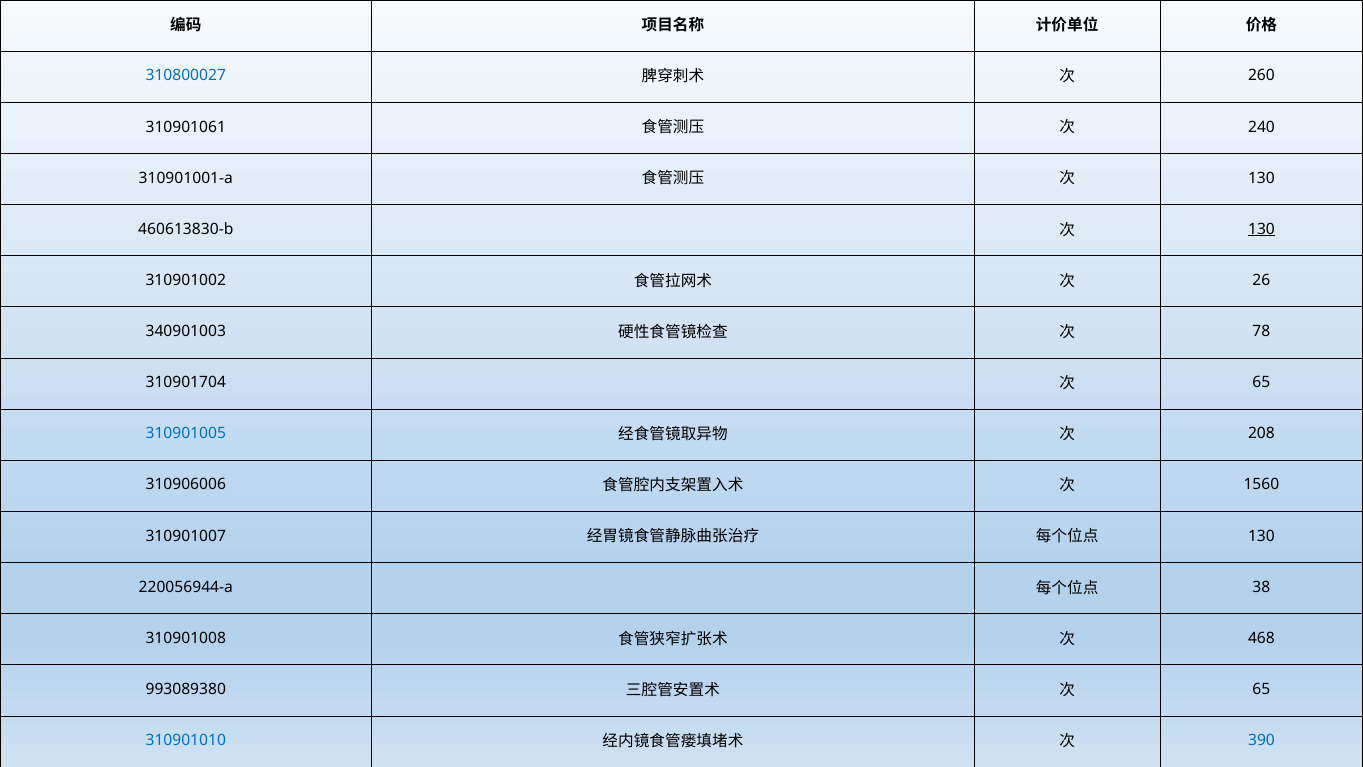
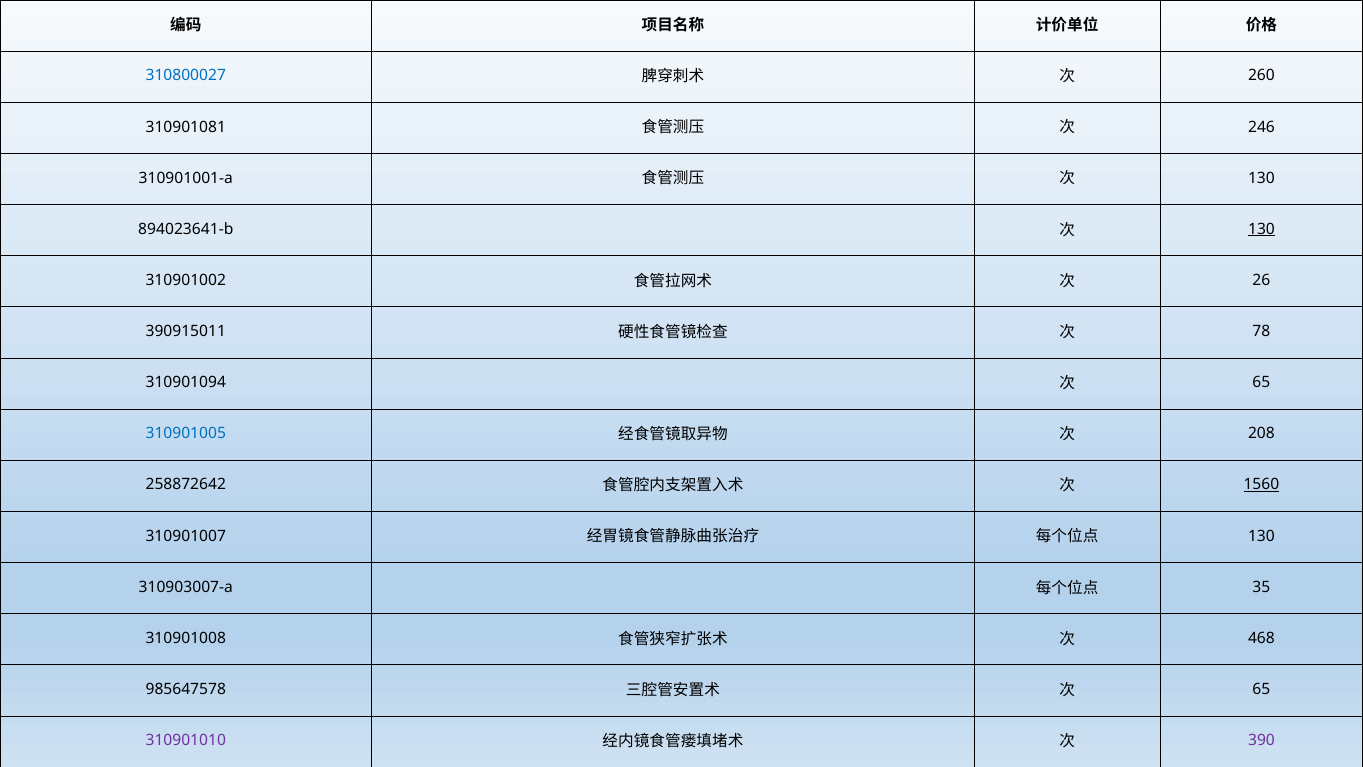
310901061: 310901061 -> 310901081
240: 240 -> 246
460613830-b: 460613830-b -> 894023641-b
340901003: 340901003 -> 390915011
310901704: 310901704 -> 310901094
310906006: 310906006 -> 258872642
1560 underline: none -> present
220056944-a: 220056944-a -> 310903007-a
38: 38 -> 35
993089380: 993089380 -> 985647578
310901010 colour: blue -> purple
390 colour: blue -> purple
